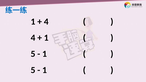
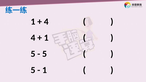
1 at (45, 54): 1 -> 5
